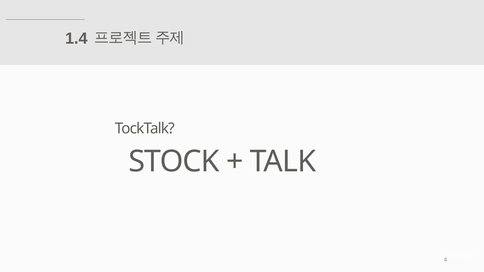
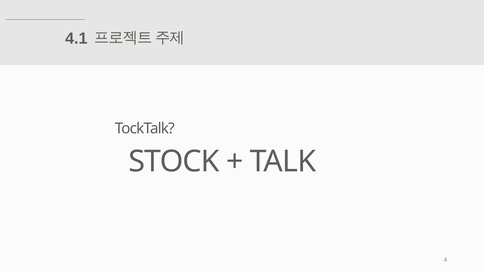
1.4: 1.4 -> 4.1
